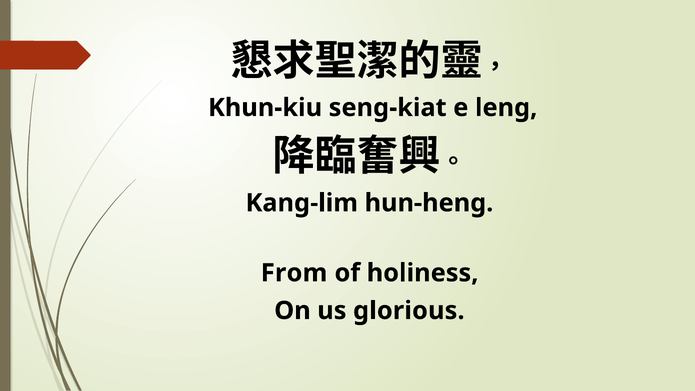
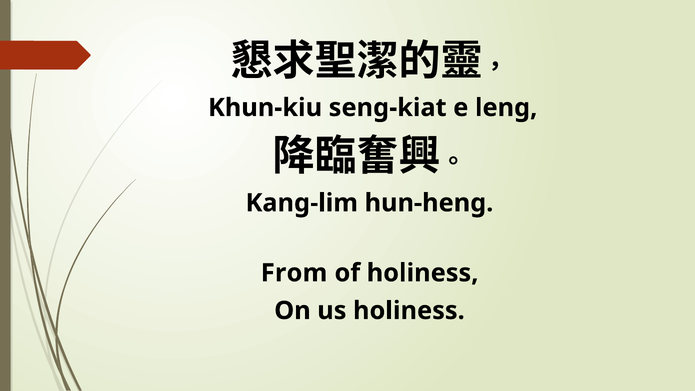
us glorious: glorious -> holiness
